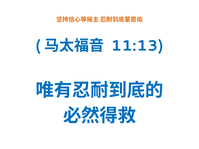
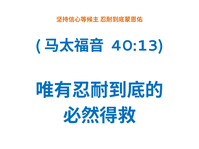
11:13: 11:13 -> 40:13
